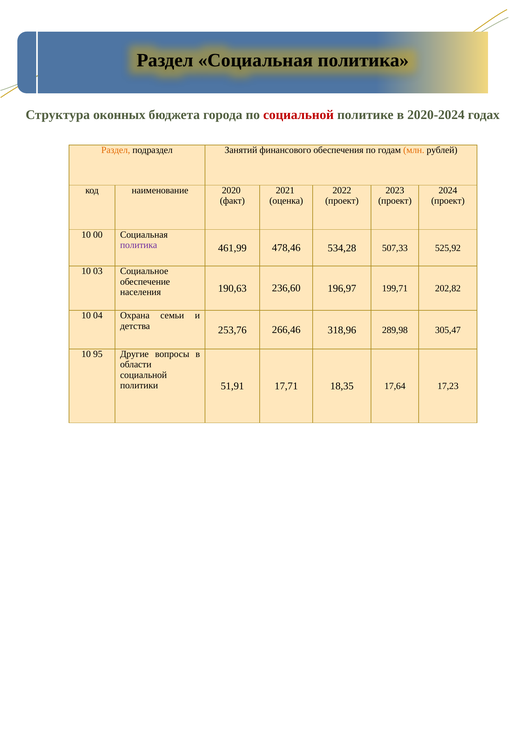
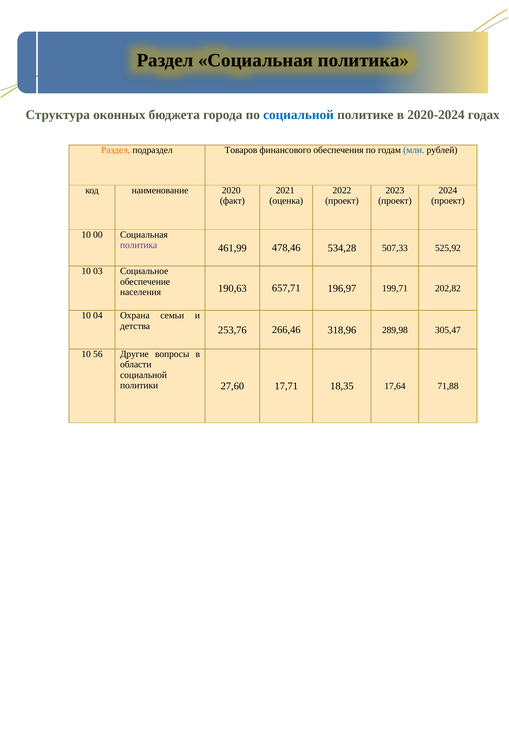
социальной at (299, 115) colour: red -> blue
Занятий: Занятий -> Товаров
млн colour: orange -> blue
236,60: 236,60 -> 657,71
95: 95 -> 56
51,91: 51,91 -> 27,60
17,23: 17,23 -> 71,88
